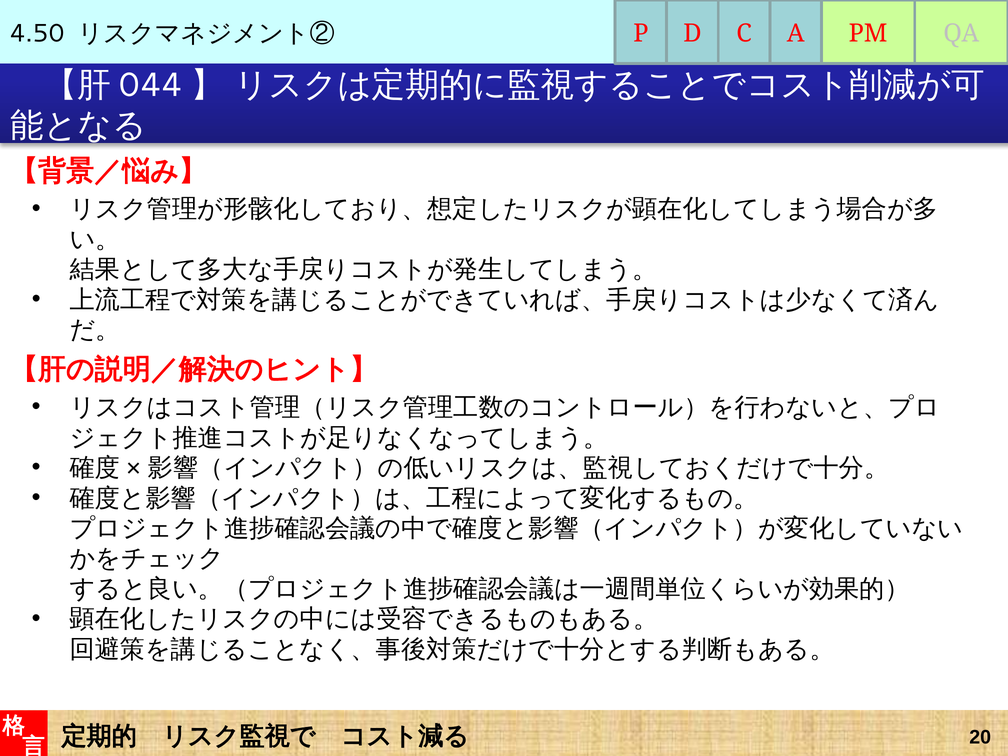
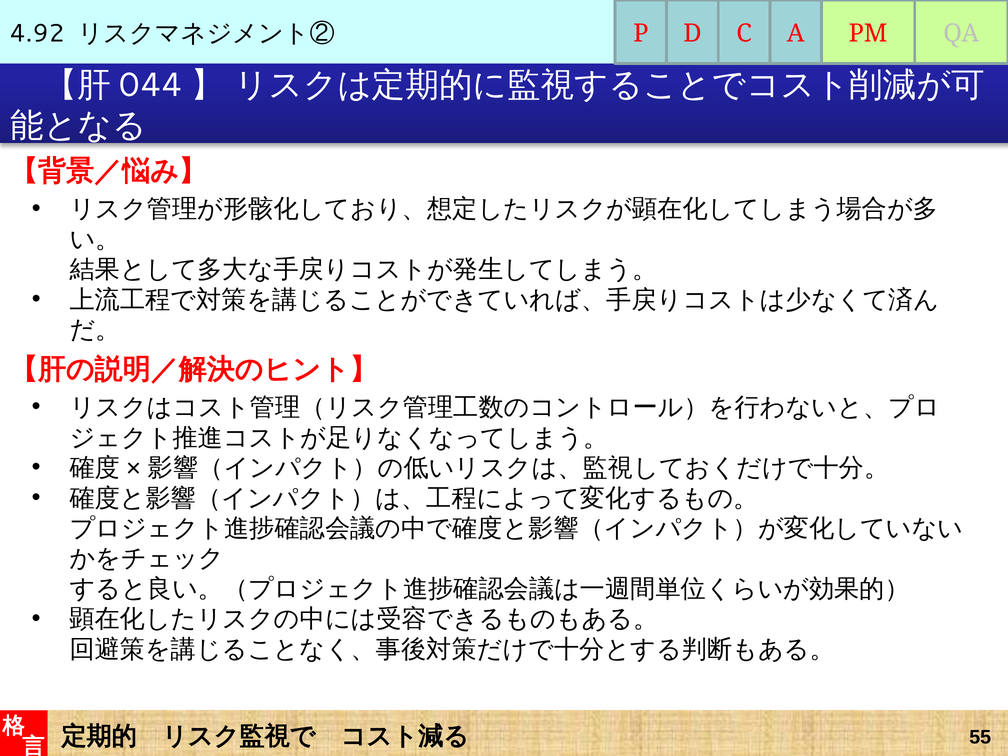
4.50: 4.50 -> 4.92
20: 20 -> 55
